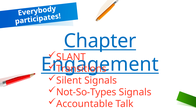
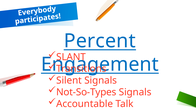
Chapter: Chapter -> Percent
